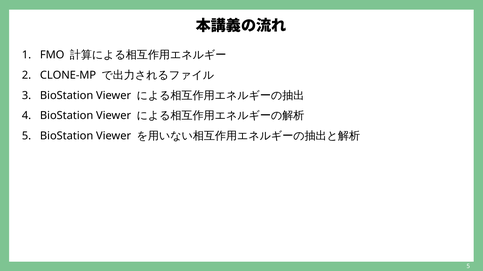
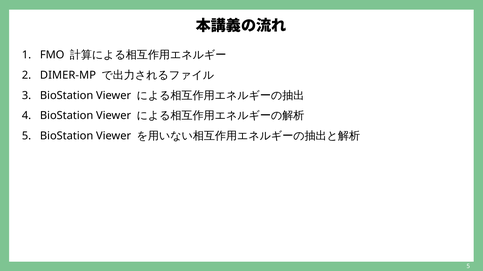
CLONE-MP: CLONE-MP -> DIMER-MP
